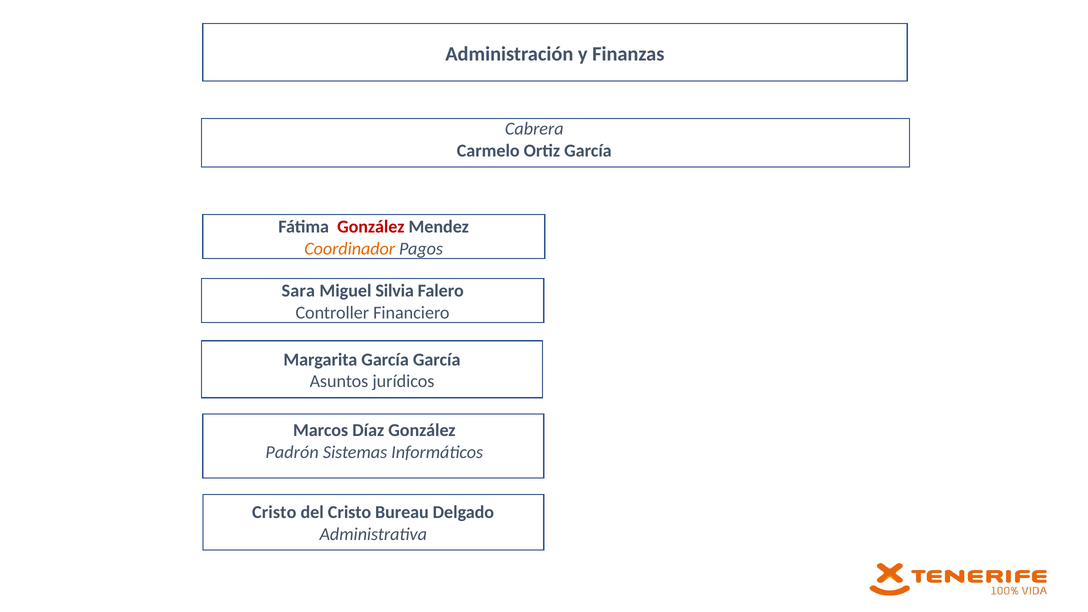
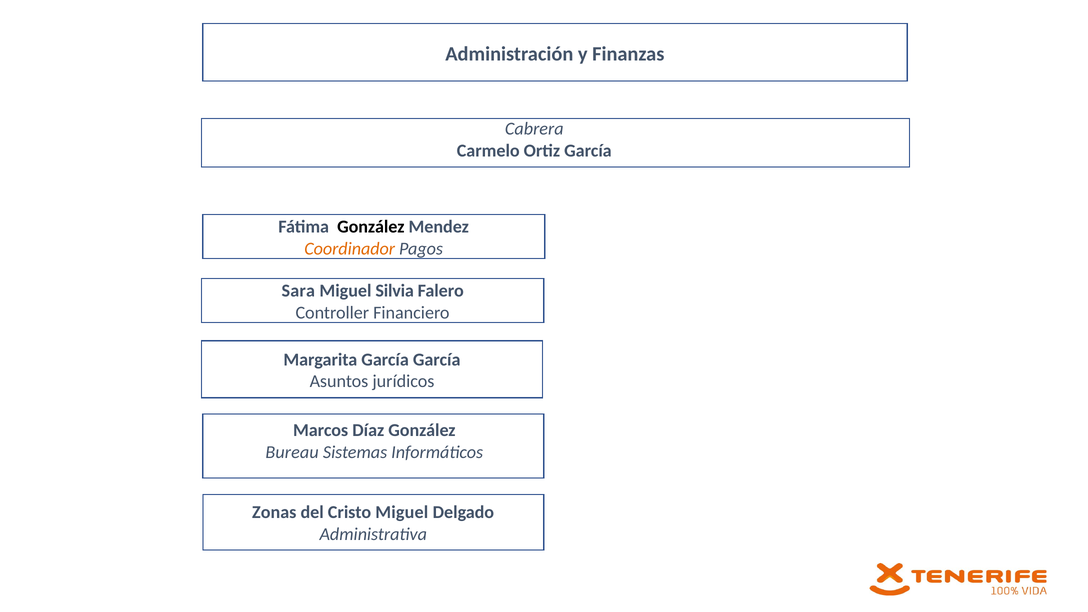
González at (371, 227) colour: red -> black
Padrón: Padrón -> Bureau
Cristo at (274, 512): Cristo -> Zonas
Cristo Bureau: Bureau -> Miguel
